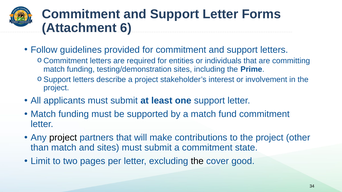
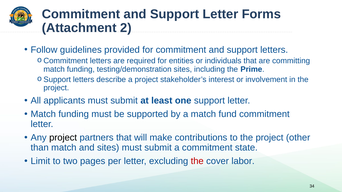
6: 6 -> 2
the at (197, 162) colour: black -> red
good: good -> labor
